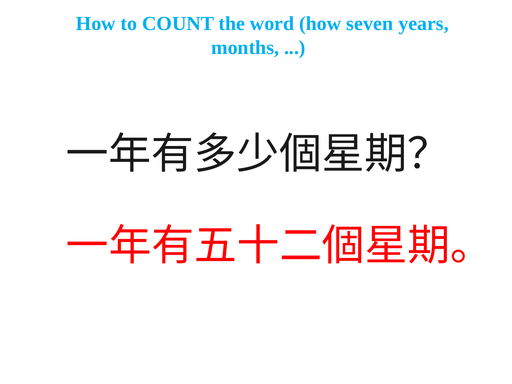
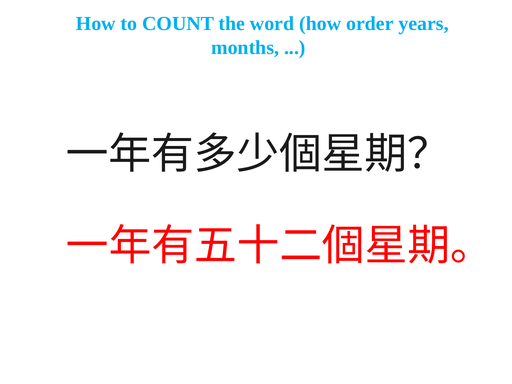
seven: seven -> order
